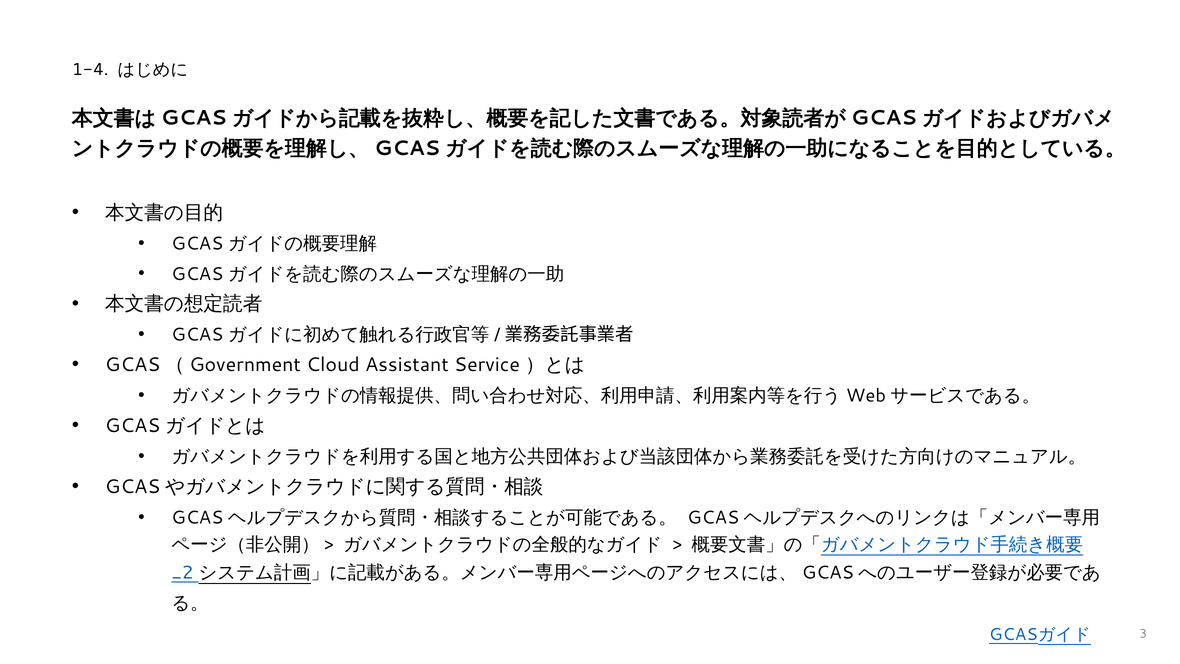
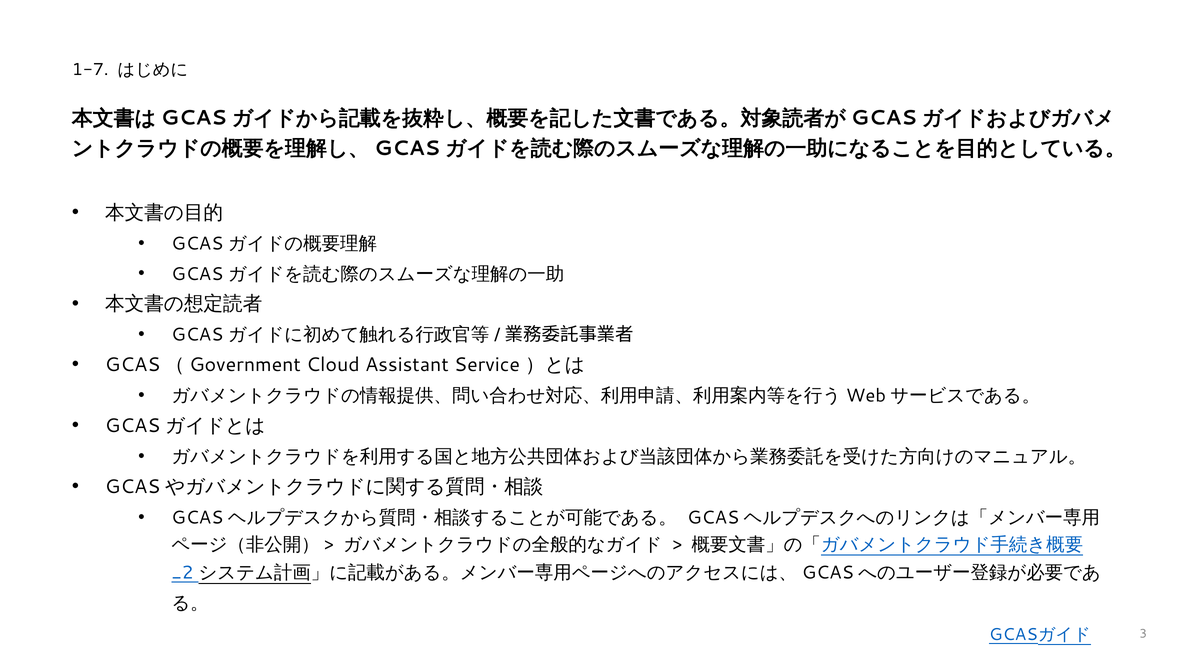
1-4: 1-4 -> 1-7
